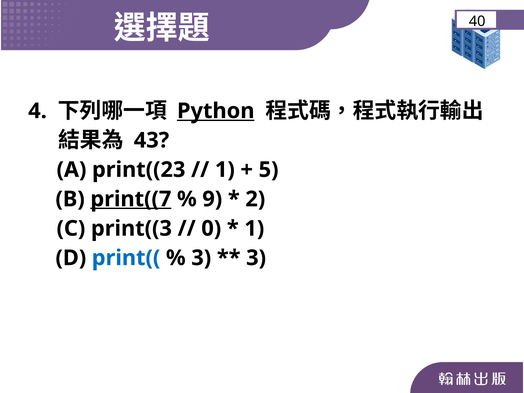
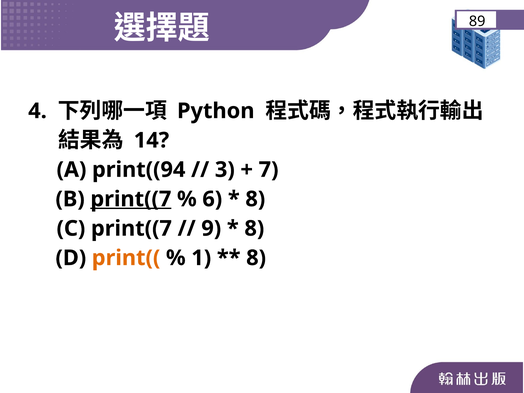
40: 40 -> 89
Python underline: present -> none
43: 43 -> 14
print((23: print((23 -> print((94
1 at (225, 170): 1 -> 3
5: 5 -> 7
9: 9 -> 6
2 at (255, 199): 2 -> 8
C print((3: print((3 -> print((7
0: 0 -> 9
1 at (254, 228): 1 -> 8
print(( colour: blue -> orange
3 at (201, 258): 3 -> 1
3 at (256, 258): 3 -> 8
